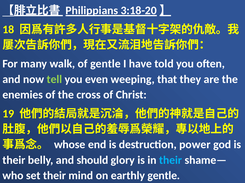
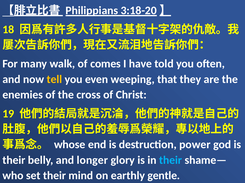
of gentle: gentle -> comes
tell colour: light green -> yellow
should: should -> longer
